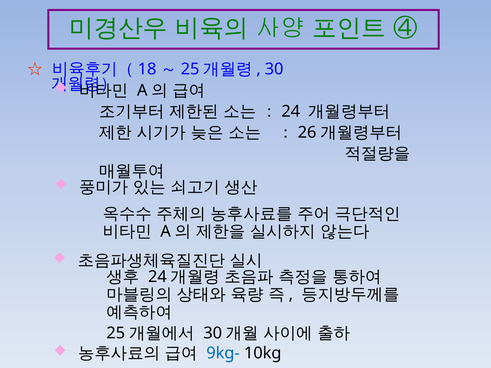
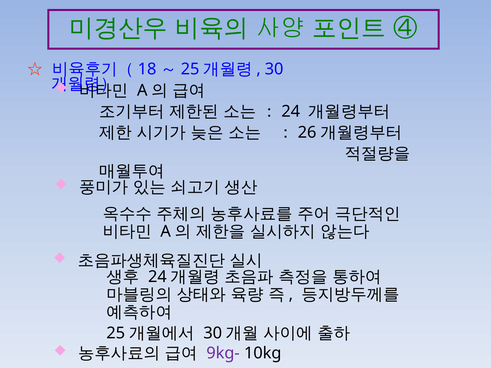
9kg- colour: blue -> purple
